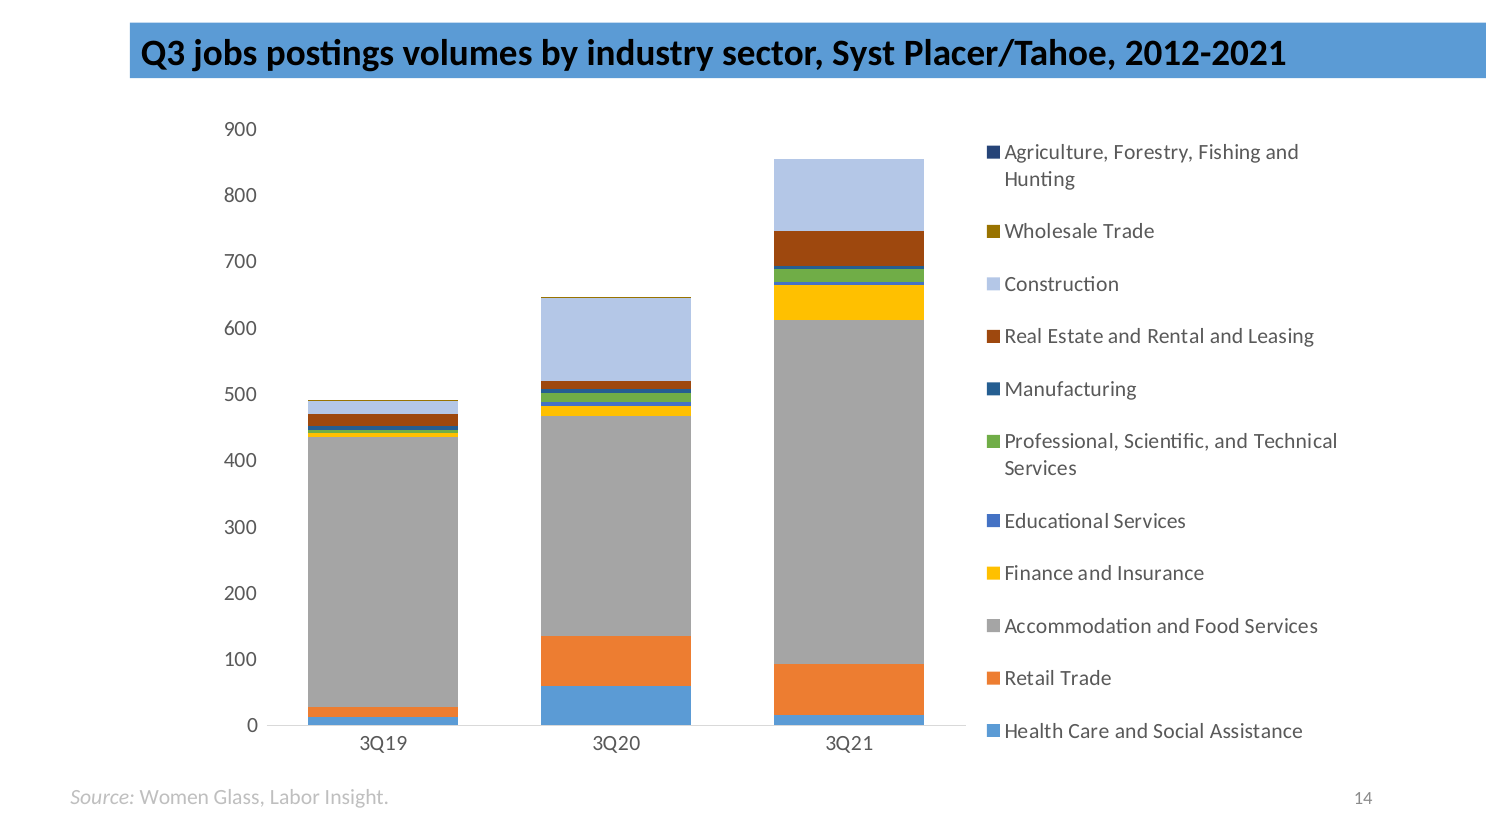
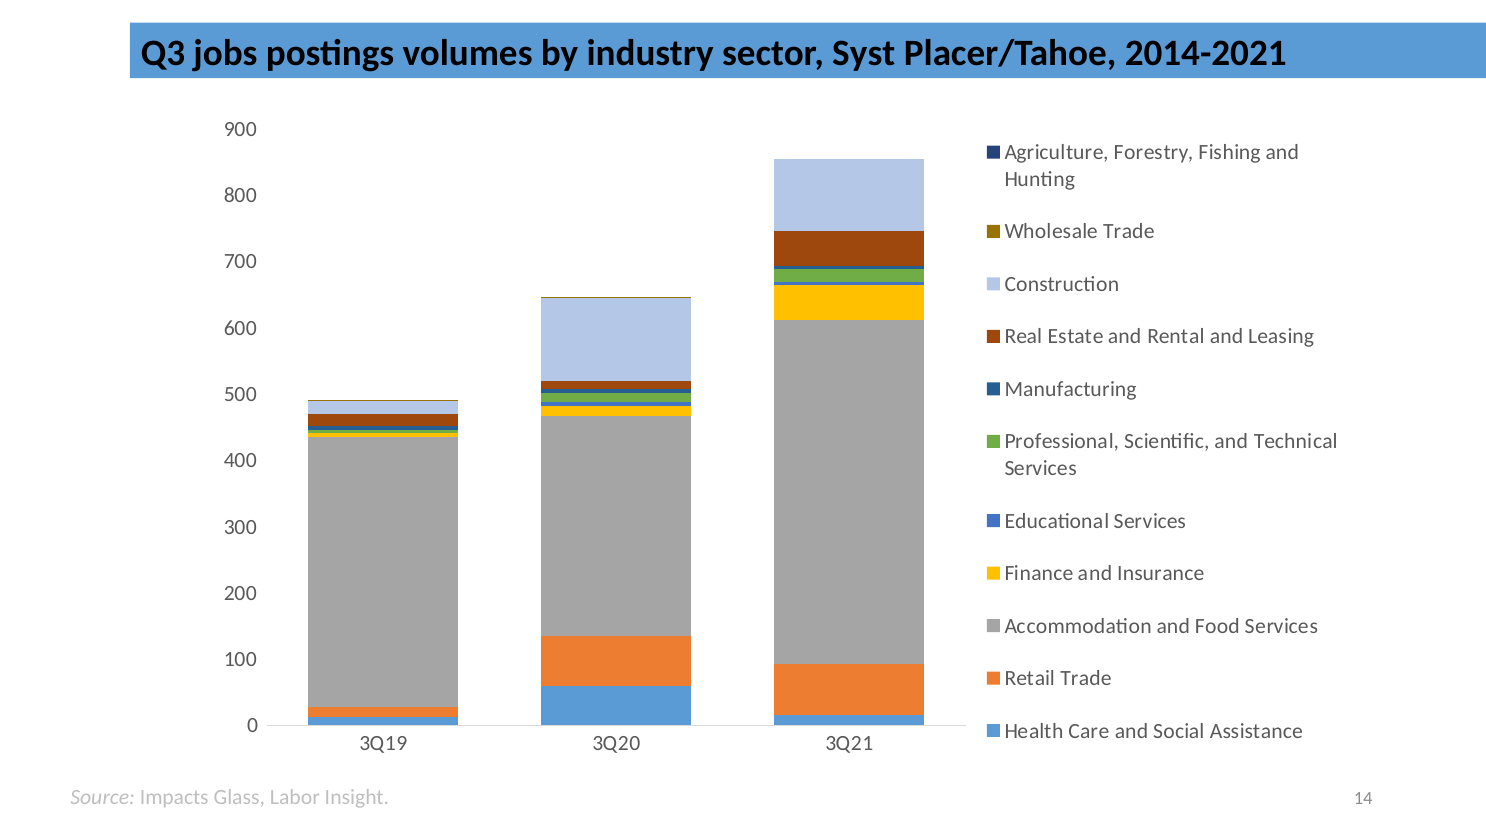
2012-2021: 2012-2021 -> 2014-2021
Women: Women -> Impacts
